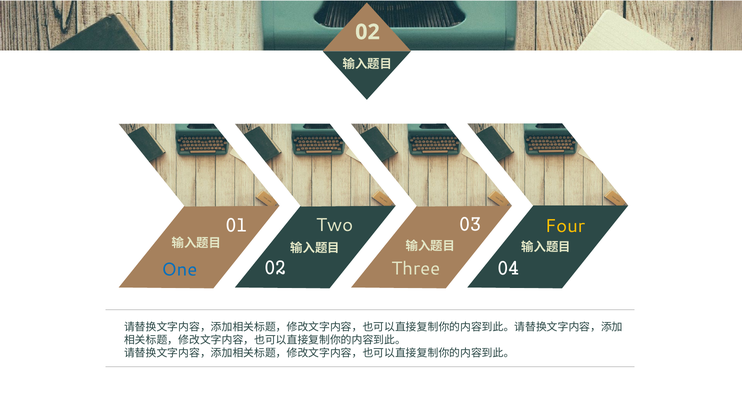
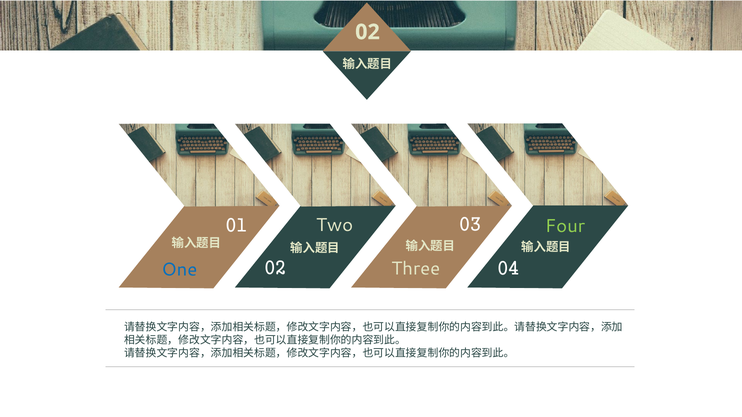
Four colour: yellow -> light green
